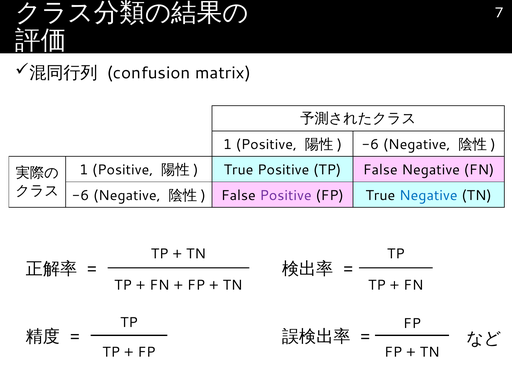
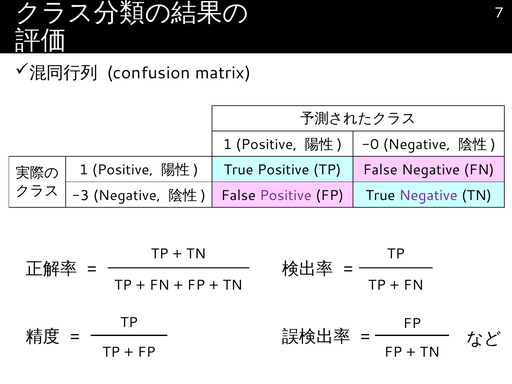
-6 at (370, 145): -6 -> -0
-6 at (81, 195): -6 -> -3
Negative at (428, 195) colour: blue -> purple
